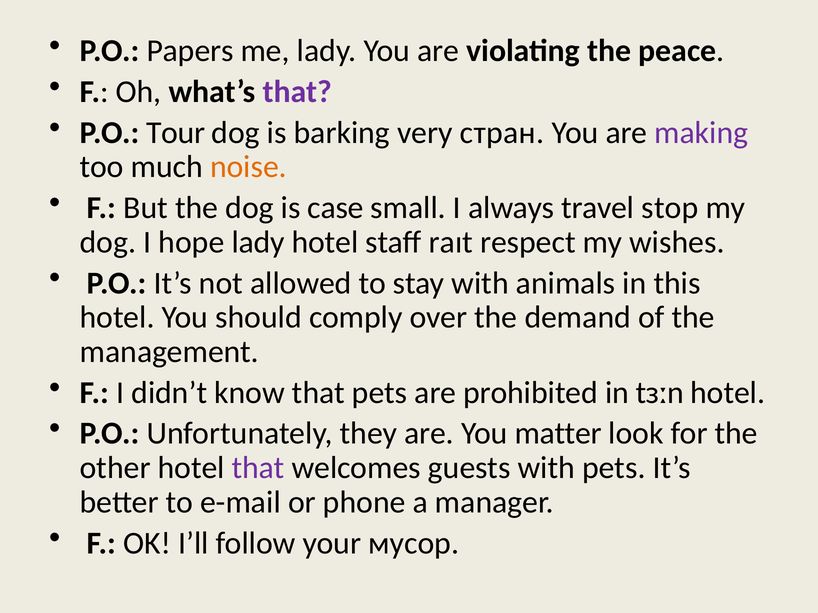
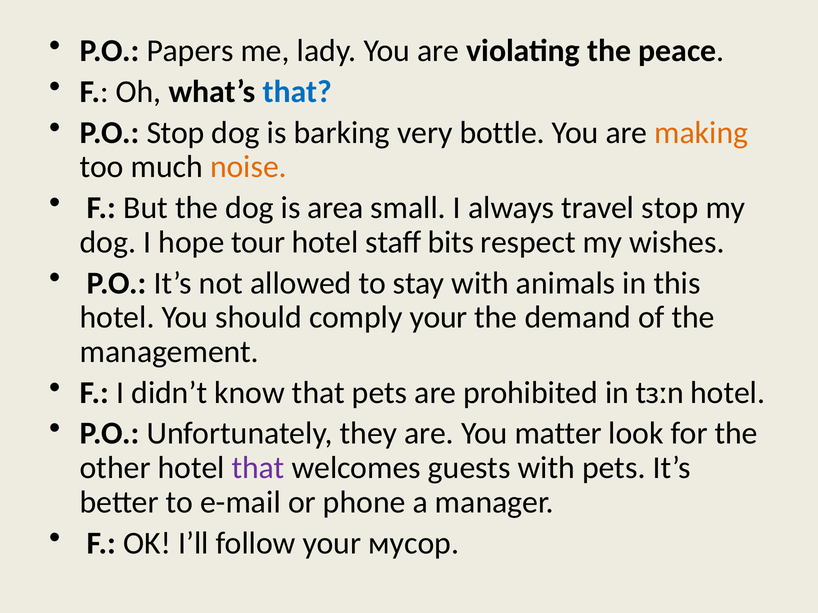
that at (297, 92) colour: purple -> blue
P.O Tour: Tour -> Stop
стран: стран -> bottle
making colour: purple -> orange
case: case -> area
hope lady: lady -> tour
raɪt: raɪt -> bits
comply over: over -> your
